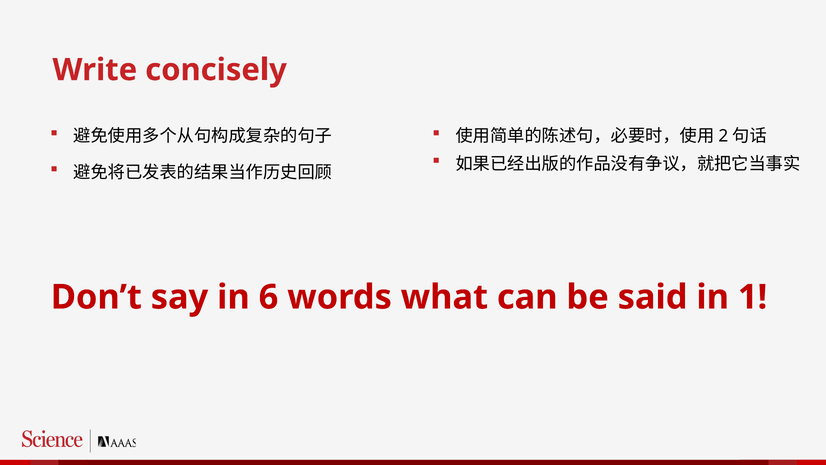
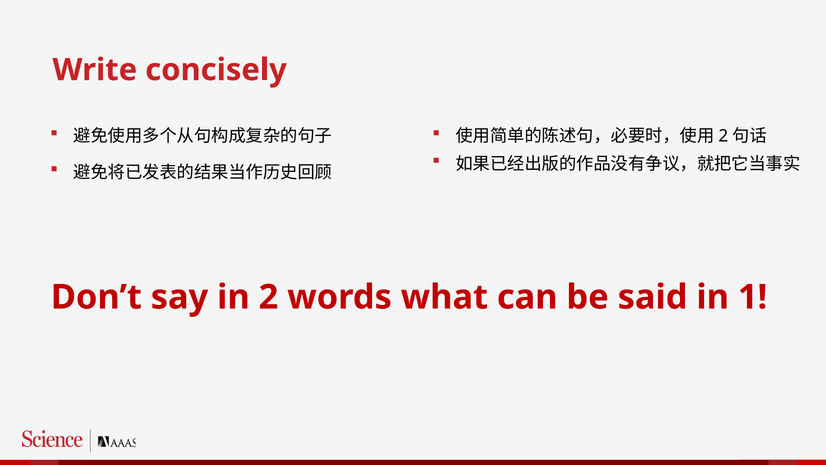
in 6: 6 -> 2
